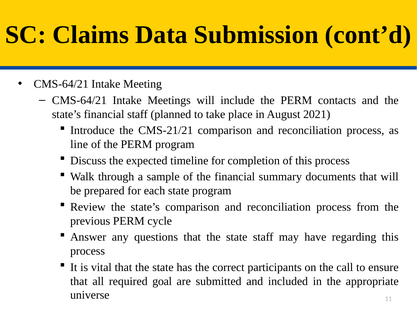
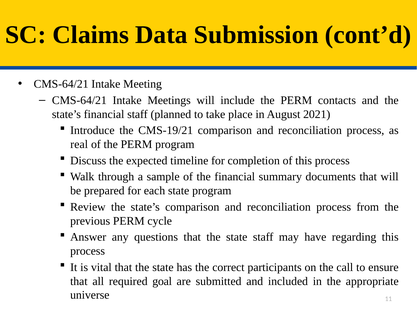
CMS-21/21: CMS-21/21 -> CMS-19/21
line: line -> real
